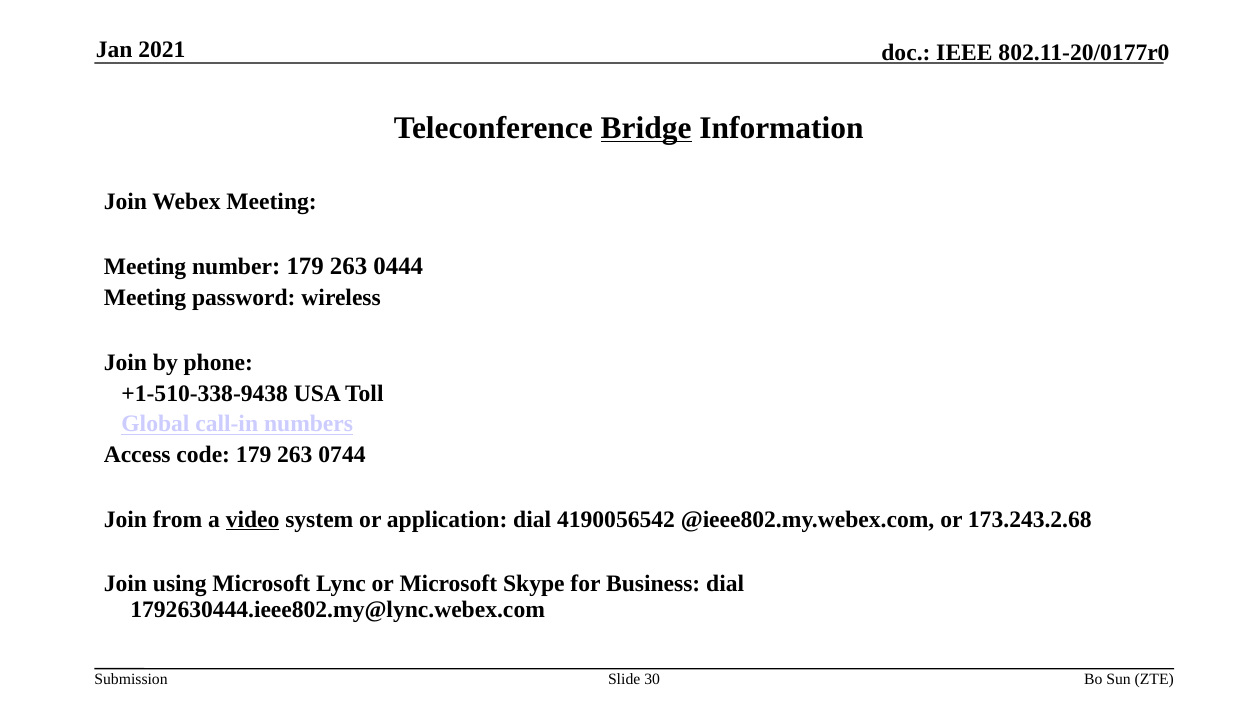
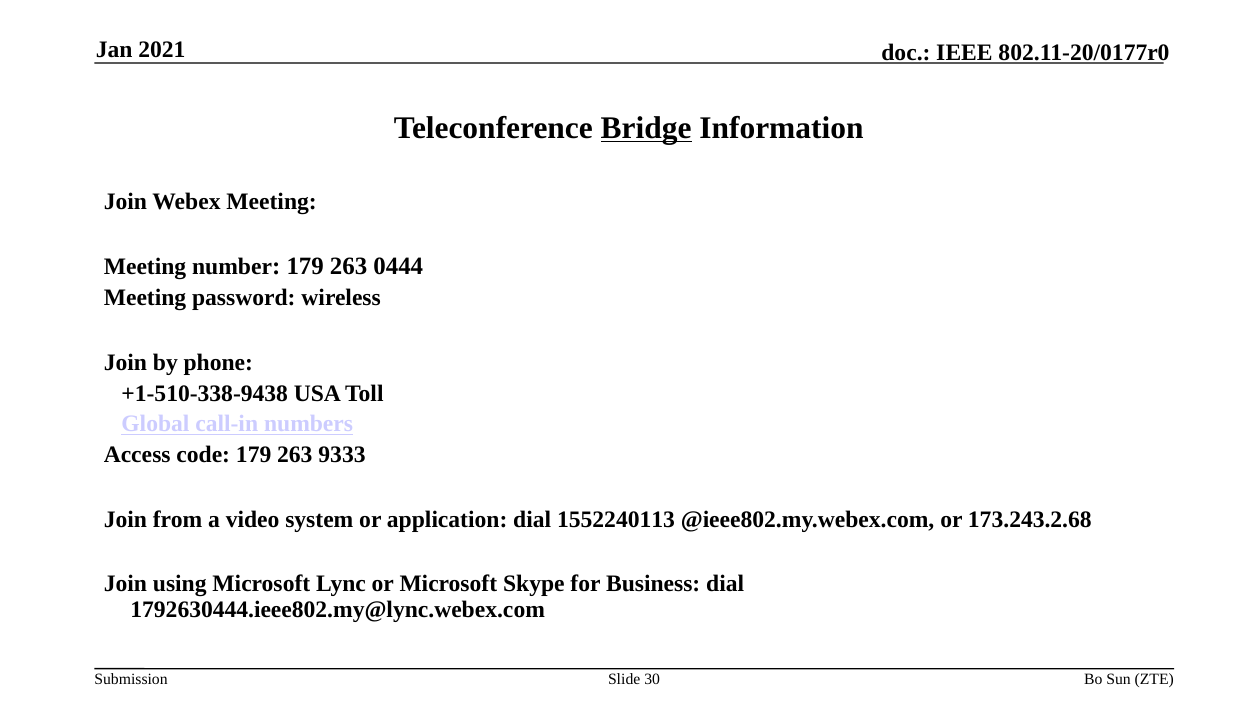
0744: 0744 -> 9333
video underline: present -> none
4190056542: 4190056542 -> 1552240113
